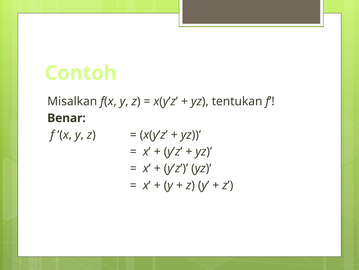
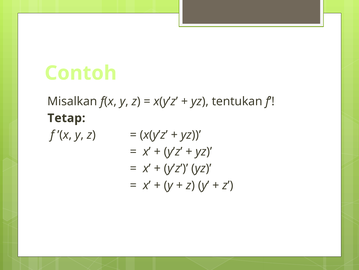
Benar: Benar -> Tetap
